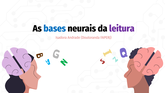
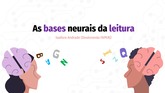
bases colour: blue -> purple
